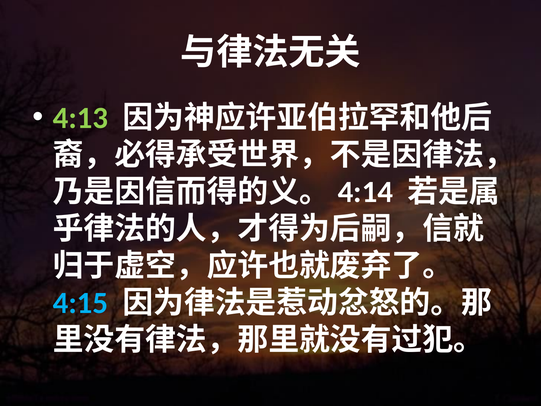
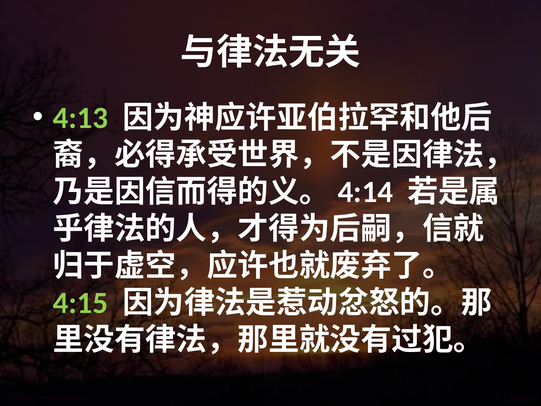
4:15 colour: light blue -> light green
